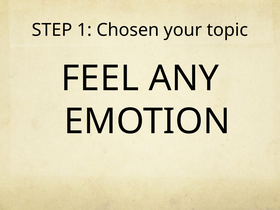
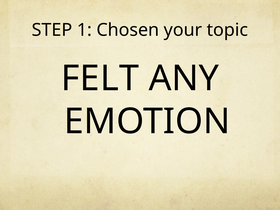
FEEL: FEEL -> FELT
